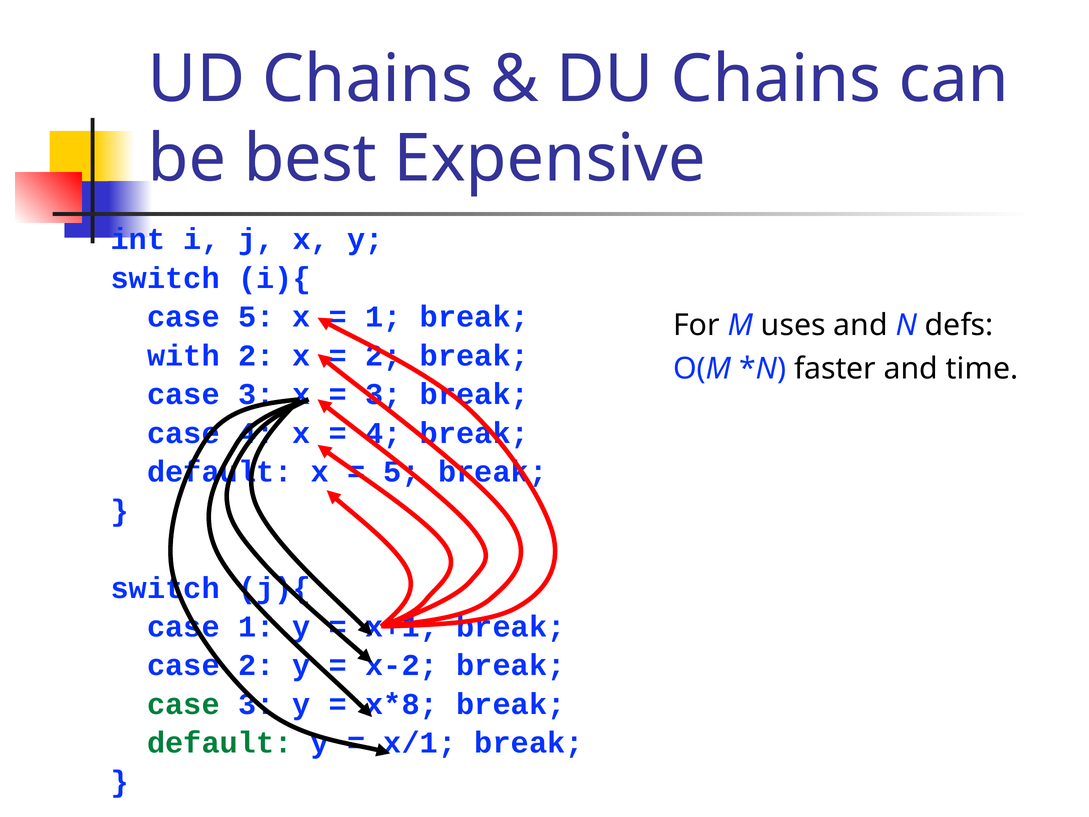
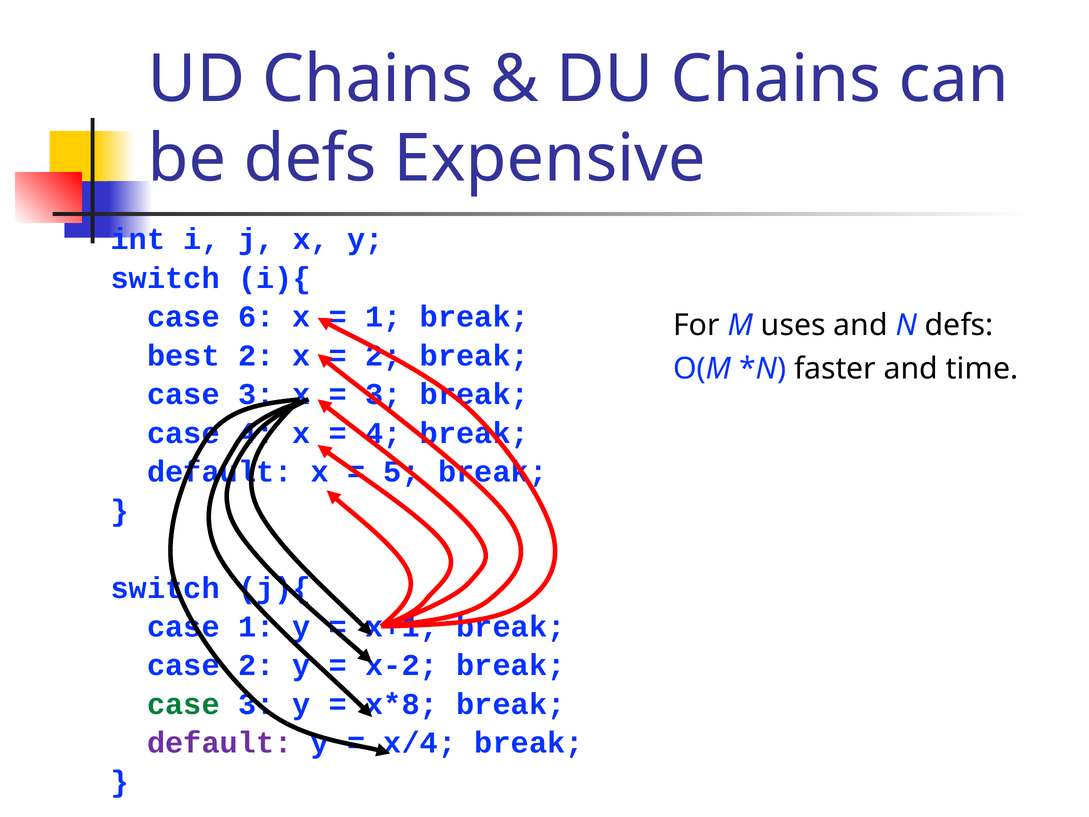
be best: best -> defs
case 5: 5 -> 6
with: with -> best
default at (220, 743) colour: green -> purple
x/1: x/1 -> x/4
